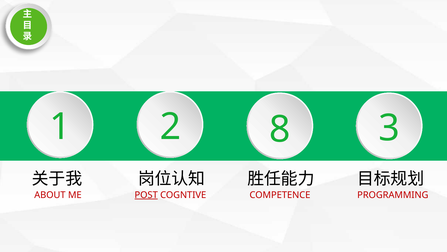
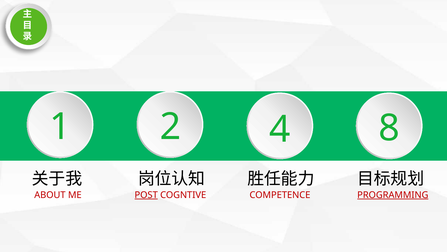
8: 8 -> 4
3: 3 -> 8
PROGRAMMING underline: none -> present
